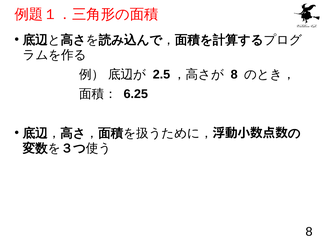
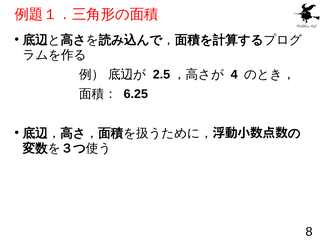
8 at (234, 75): 8 -> 4
